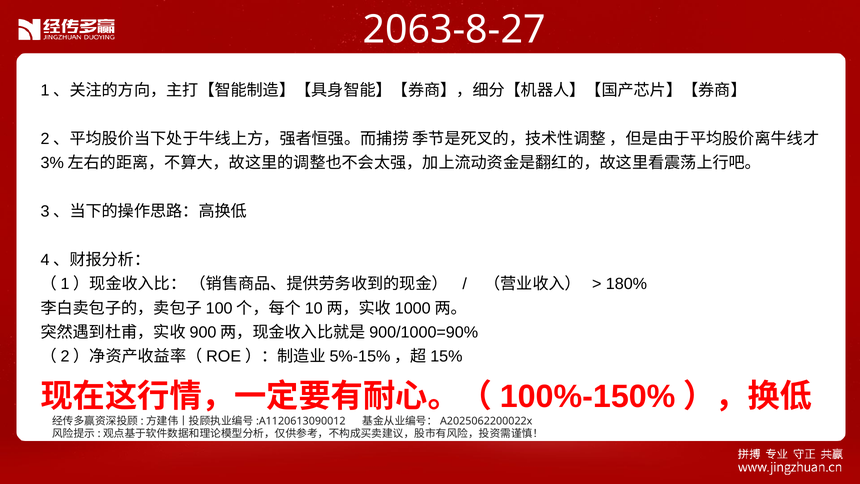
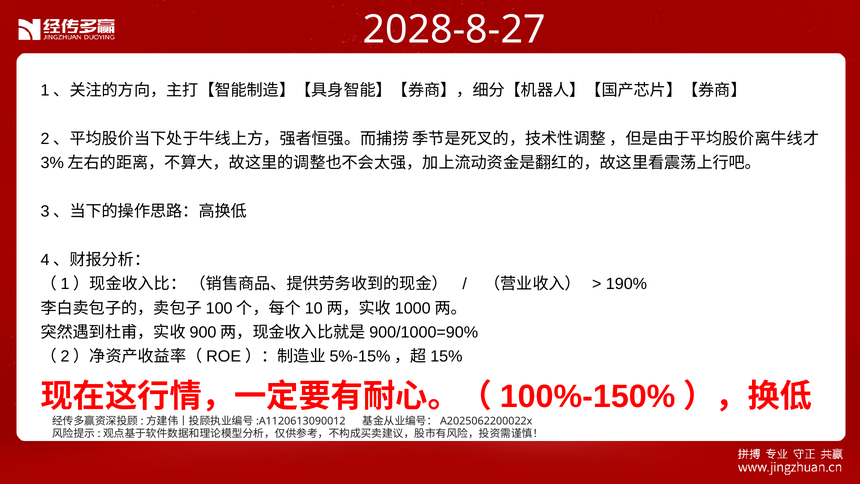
2063-8-27: 2063-8-27 -> 2028-8-27
180%: 180% -> 190%
